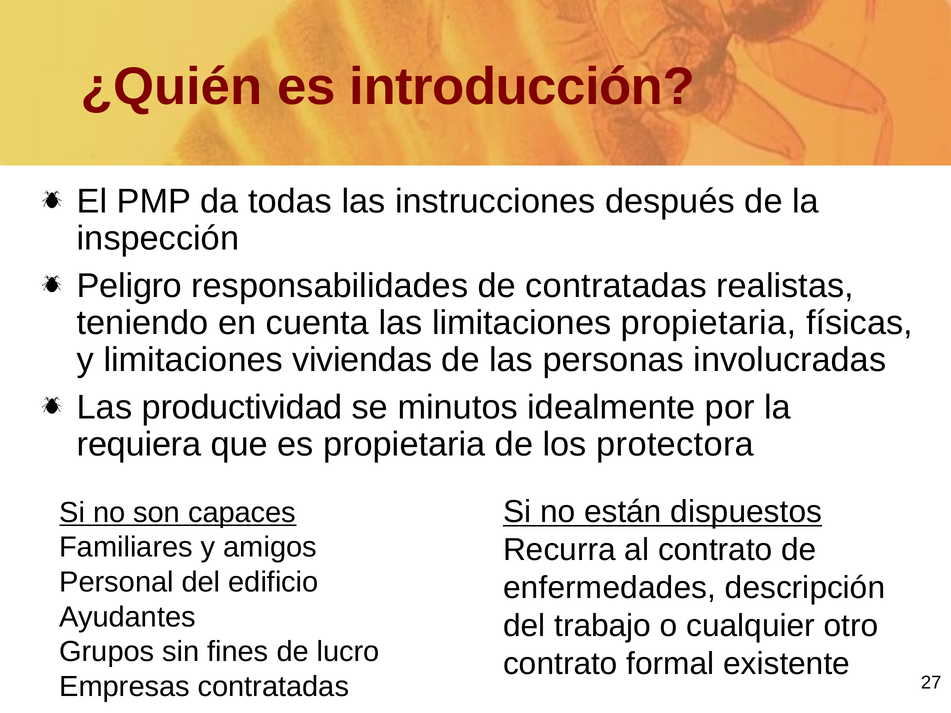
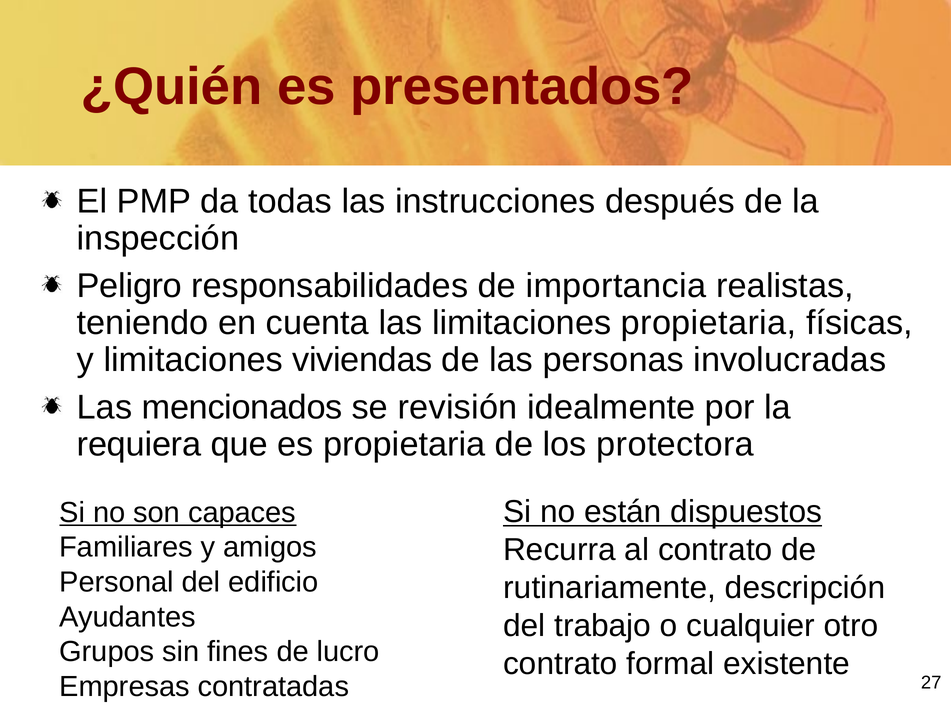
introducción: introducción -> presentados
de contratadas: contratadas -> importancia
productividad: productividad -> mencionados
minutos: minutos -> revisión
enfermedades: enfermedades -> rutinariamente
